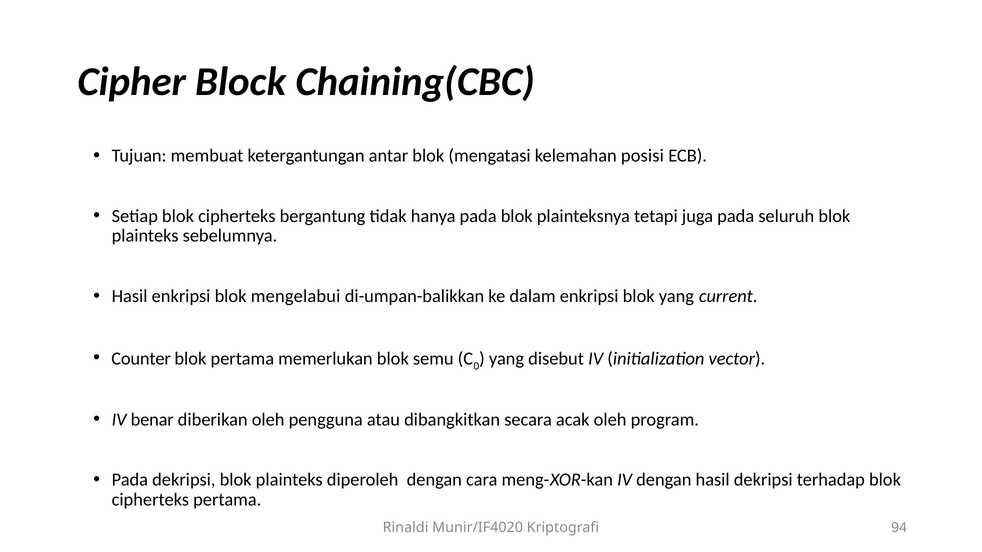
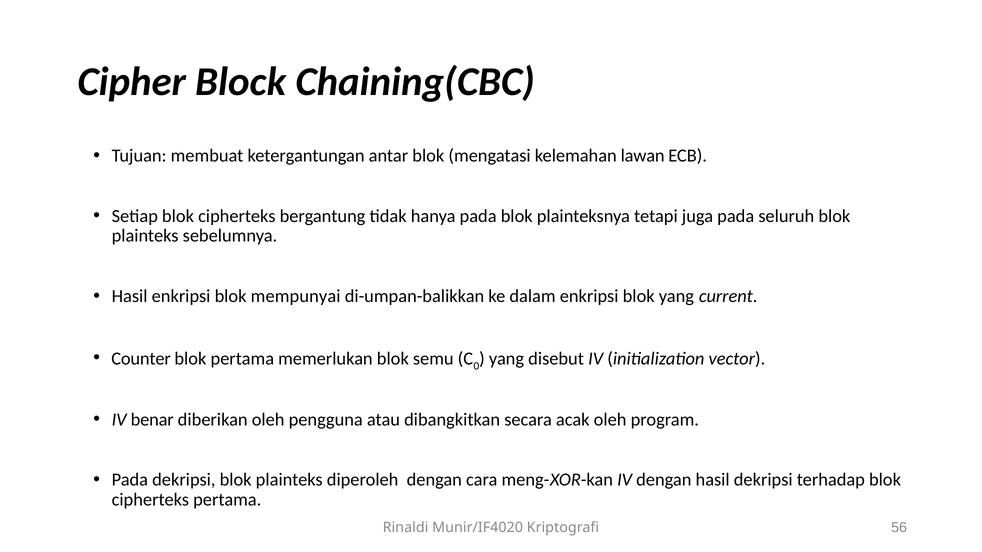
posisi: posisi -> lawan
mengelabui: mengelabui -> mempunyai
94: 94 -> 56
